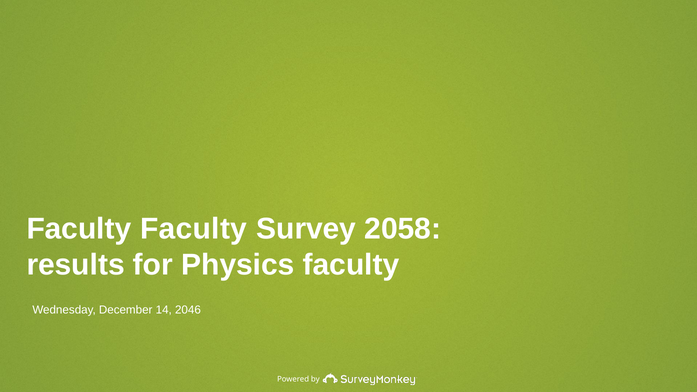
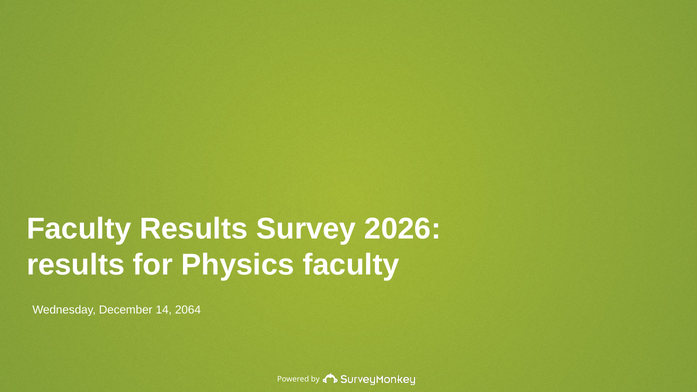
Faculty Faculty: Faculty -> Results
2058: 2058 -> 2026
2046: 2046 -> 2064
